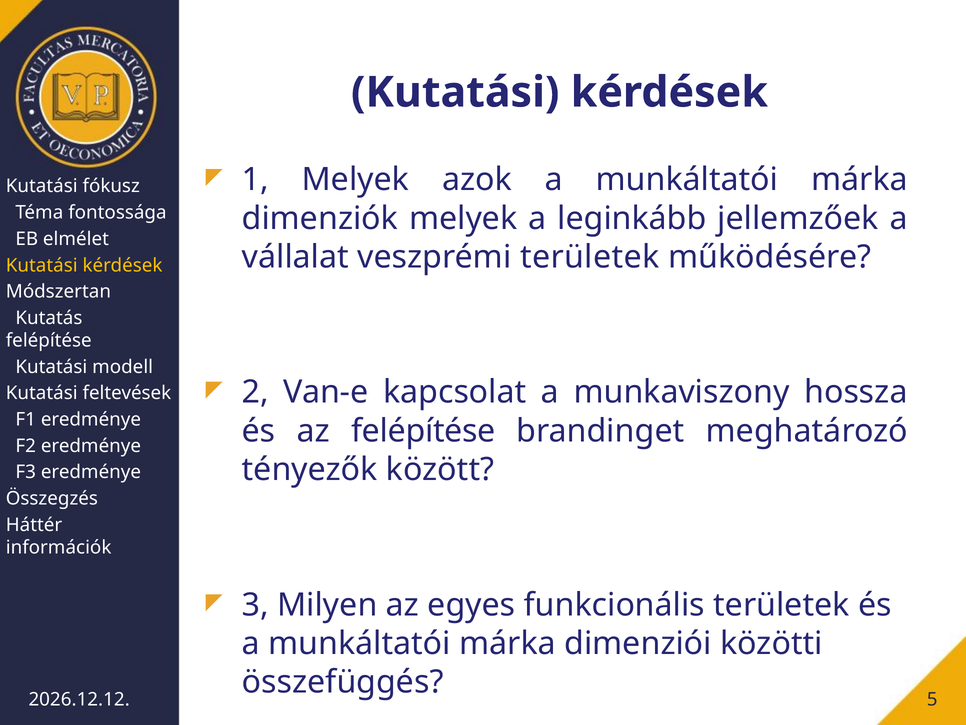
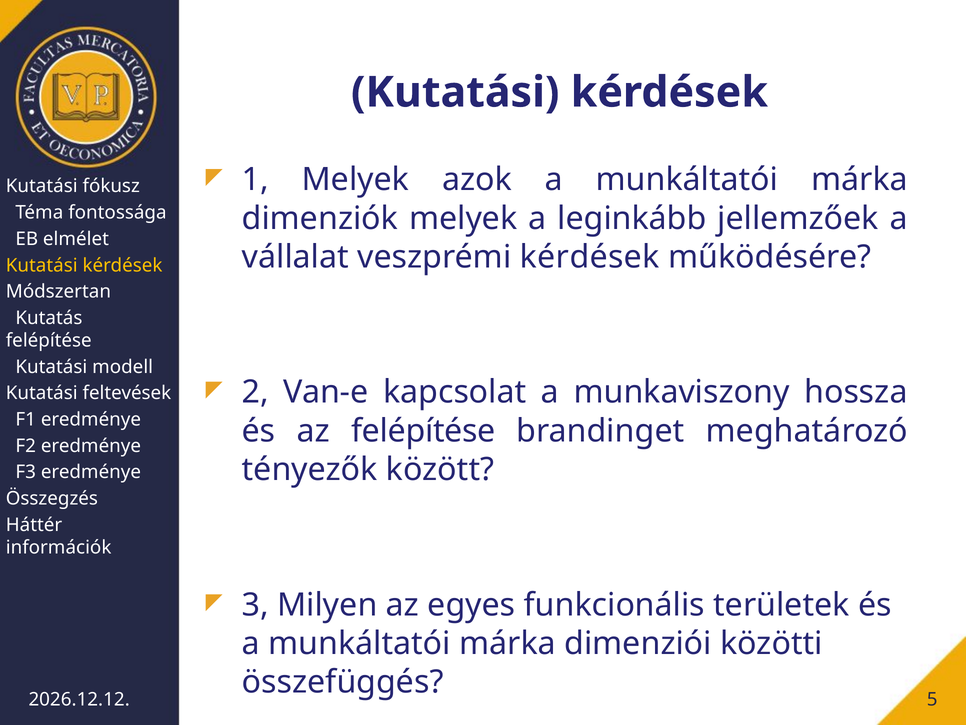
veszprémi területek: területek -> kérdések
